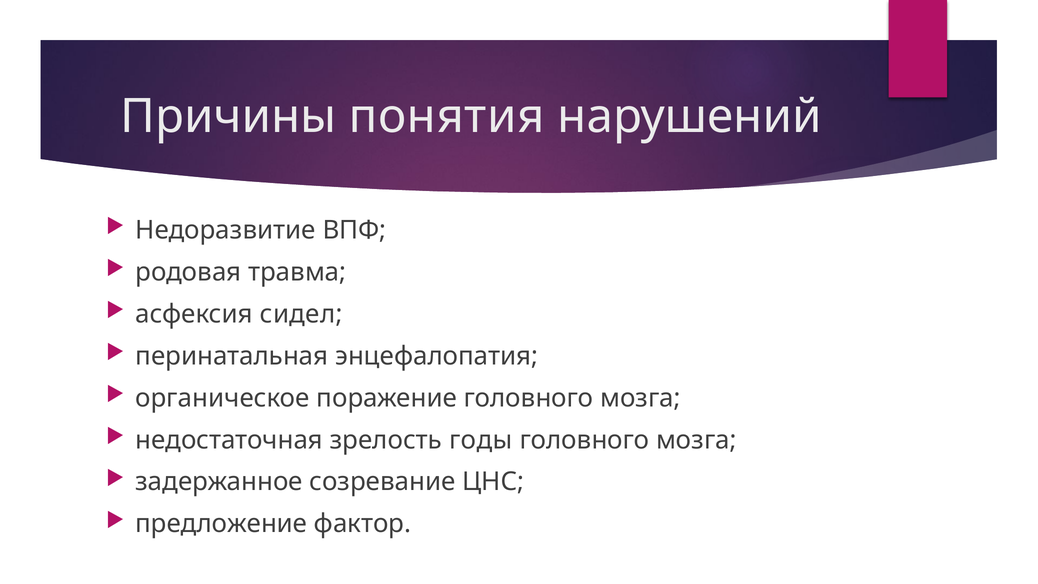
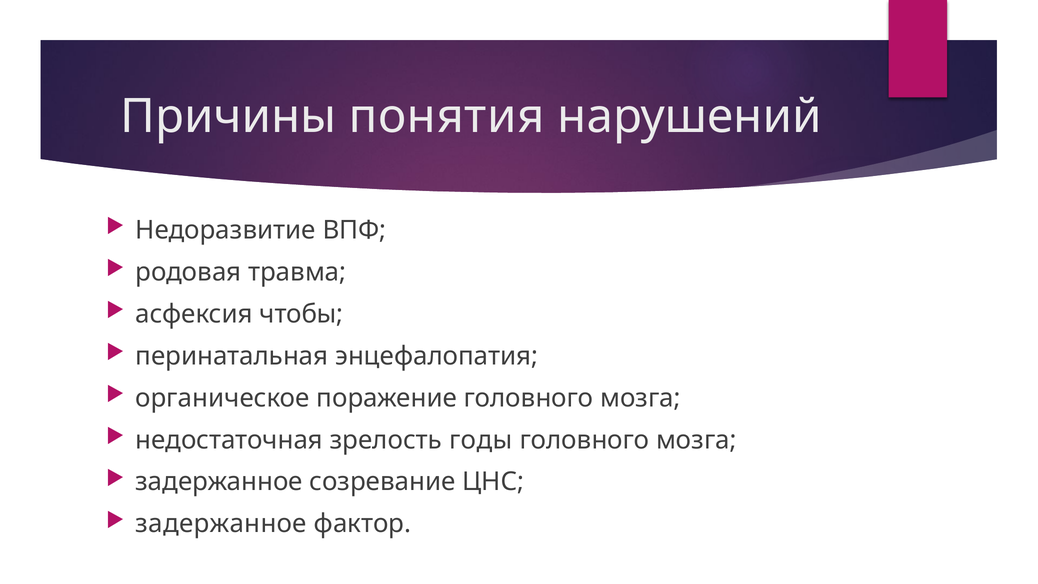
сидел: сидел -> чтобы
предложение at (221, 524): предложение -> задержанное
